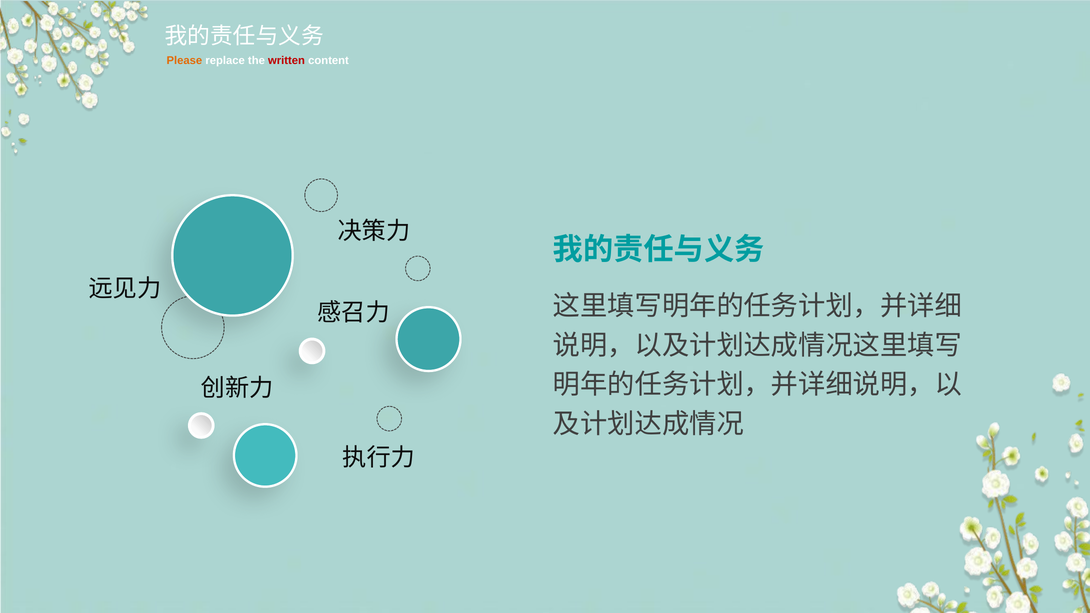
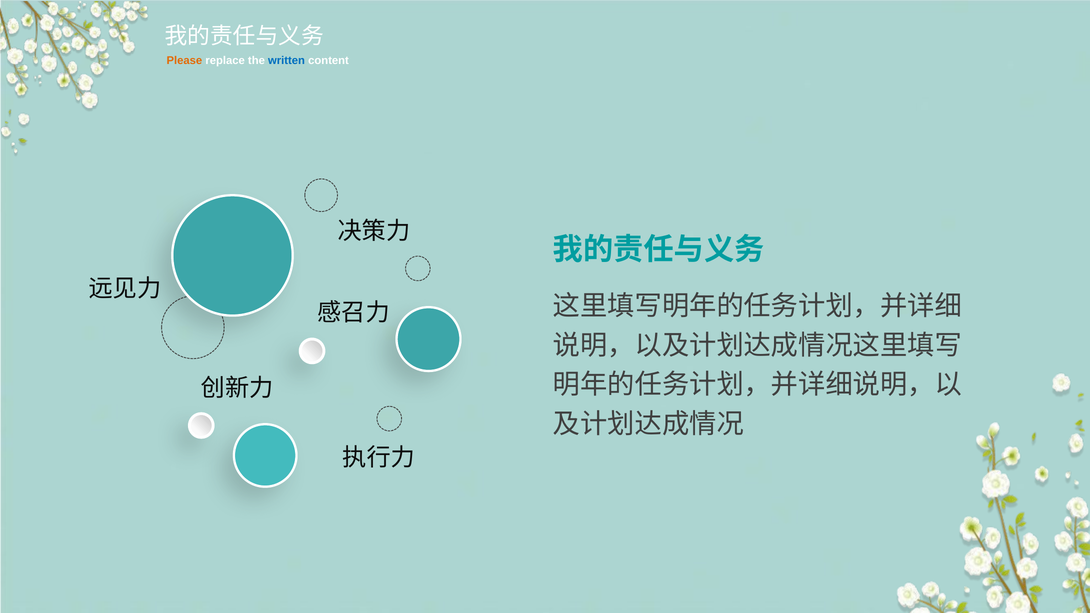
written colour: red -> blue
